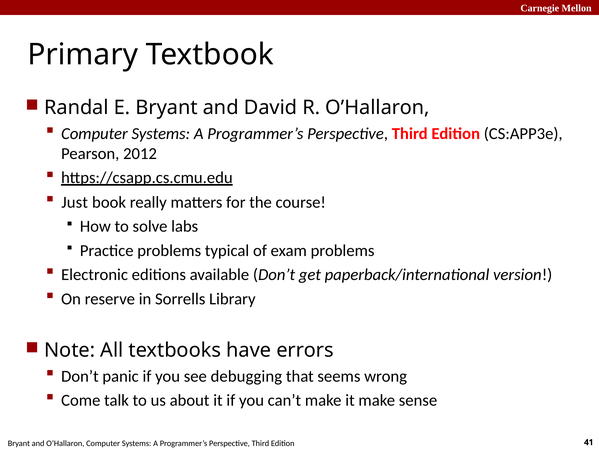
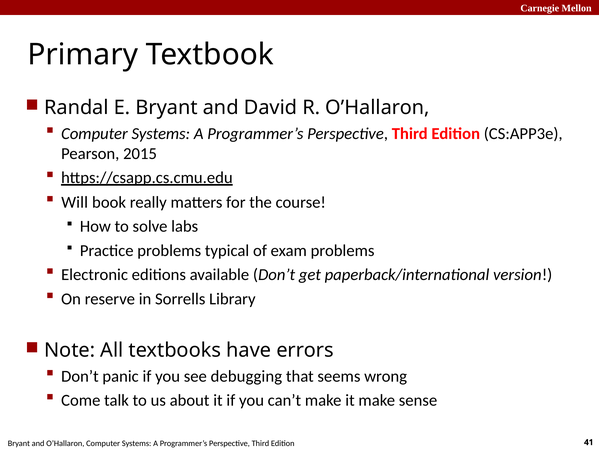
2012: 2012 -> 2015
Just: Just -> Will
